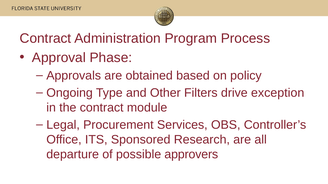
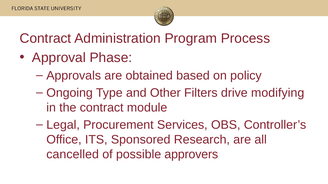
exception: exception -> modifying
departure: departure -> cancelled
